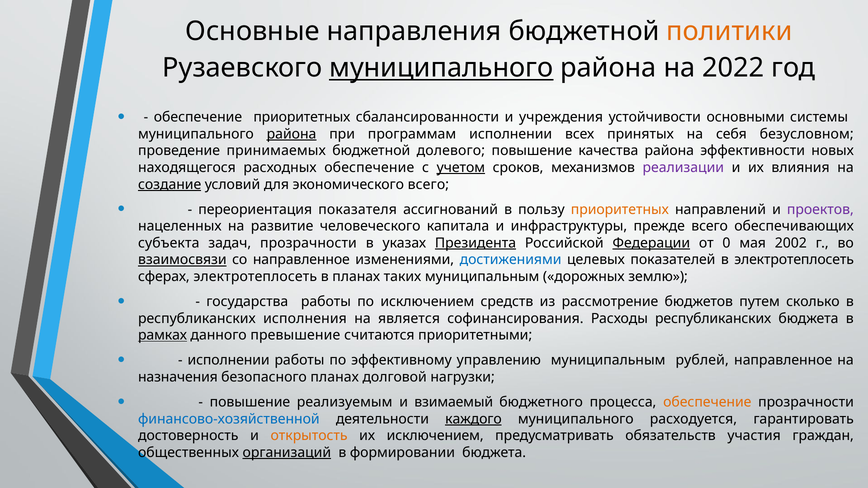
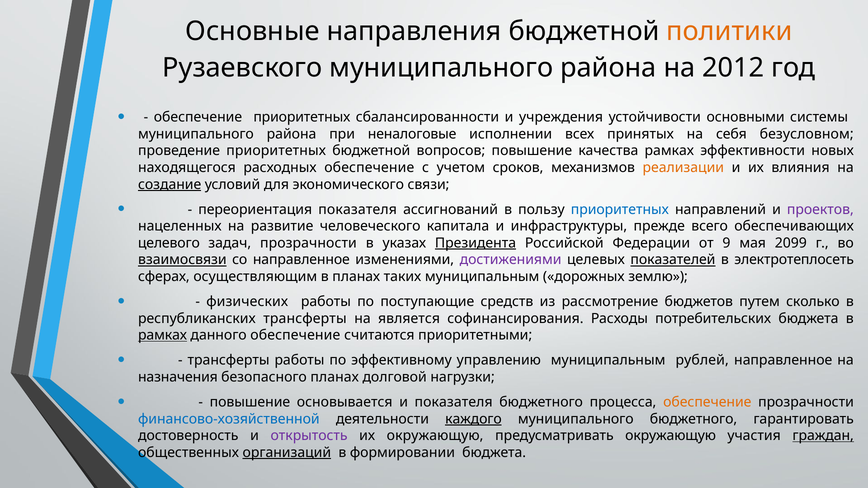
муниципального at (441, 68) underline: present -> none
2022: 2022 -> 2012
района at (292, 134) underline: present -> none
программам: программам -> неналоговые
проведение принимаемых: принимаемых -> приоритетных
долевого: долевого -> вопросов
качества района: района -> рамках
учетом underline: present -> none
реализации colour: purple -> orange
экономического всего: всего -> связи
приоритетных at (620, 210) colour: orange -> blue
субъекта: субъекта -> целевого
Федерации underline: present -> none
0: 0 -> 9
2002: 2002 -> 2099
достижениями colour: blue -> purple
показателей underline: none -> present
сферах электротеплосеть: электротеплосеть -> осуществляющим
государства: государства -> физических
по исключением: исключением -> поступающие
республиканских исполнения: исполнения -> трансферты
Расходы республиканских: республиканских -> потребительских
данного превышение: превышение -> обеспечение
исполнении at (229, 360): исполнении -> трансферты
реализуемым: реализуемым -> основывается
и взимаемый: взимаемый -> показателя
муниципального расходуется: расходуется -> бюджетного
открытость colour: orange -> purple
их исключением: исключением -> окружающую
предусматривать обязательств: обязательств -> окружающую
граждан underline: none -> present
